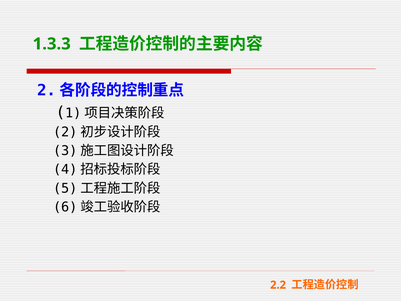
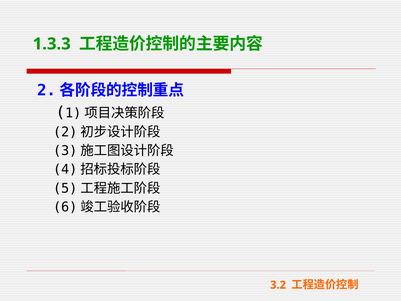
2.2: 2.2 -> 3.2
